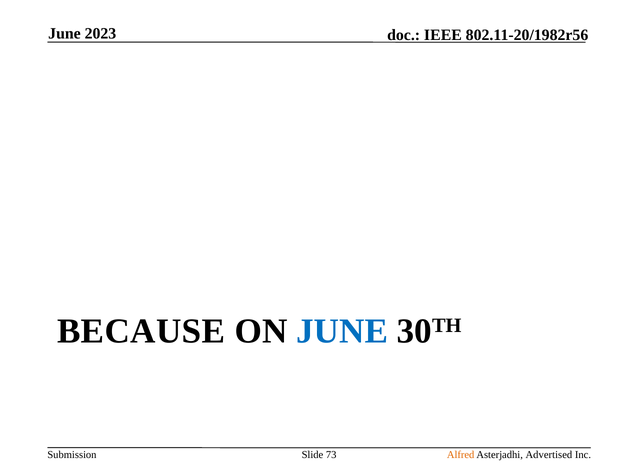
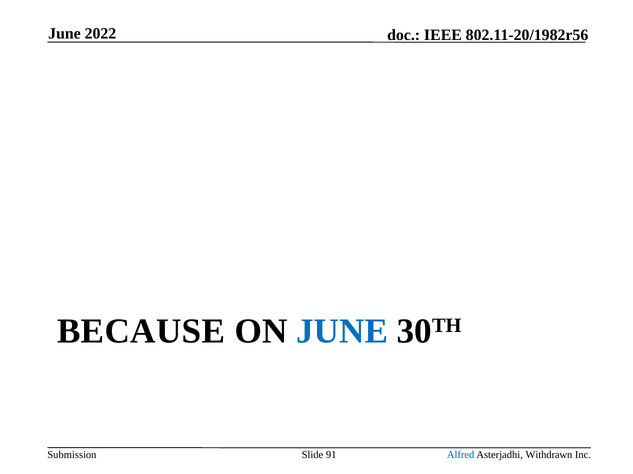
2023: 2023 -> 2022
73: 73 -> 91
Alfred colour: orange -> blue
Advertised: Advertised -> Withdrawn
